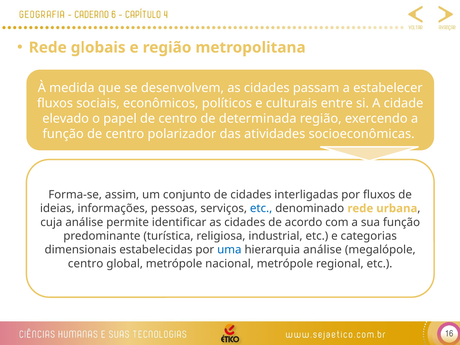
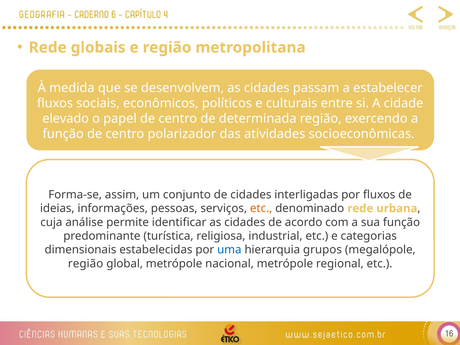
etc at (261, 208) colour: blue -> orange
hierarquia análise: análise -> grupos
centro at (86, 264): centro -> região
